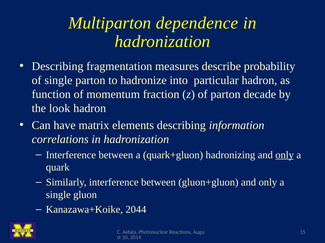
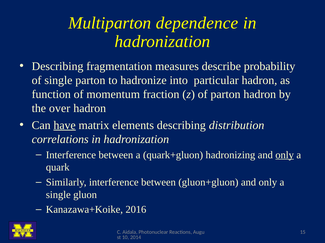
parton decade: decade -> hadron
look: look -> over
have underline: none -> present
information: information -> distribution
2044: 2044 -> 2016
